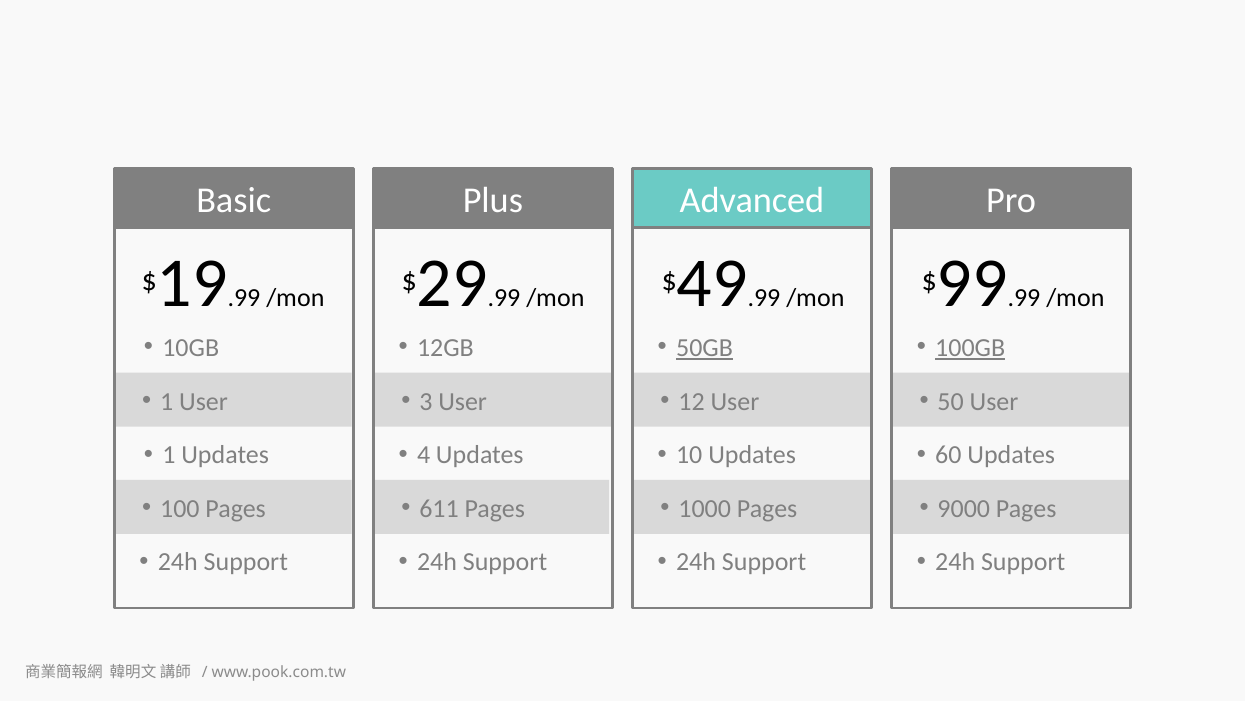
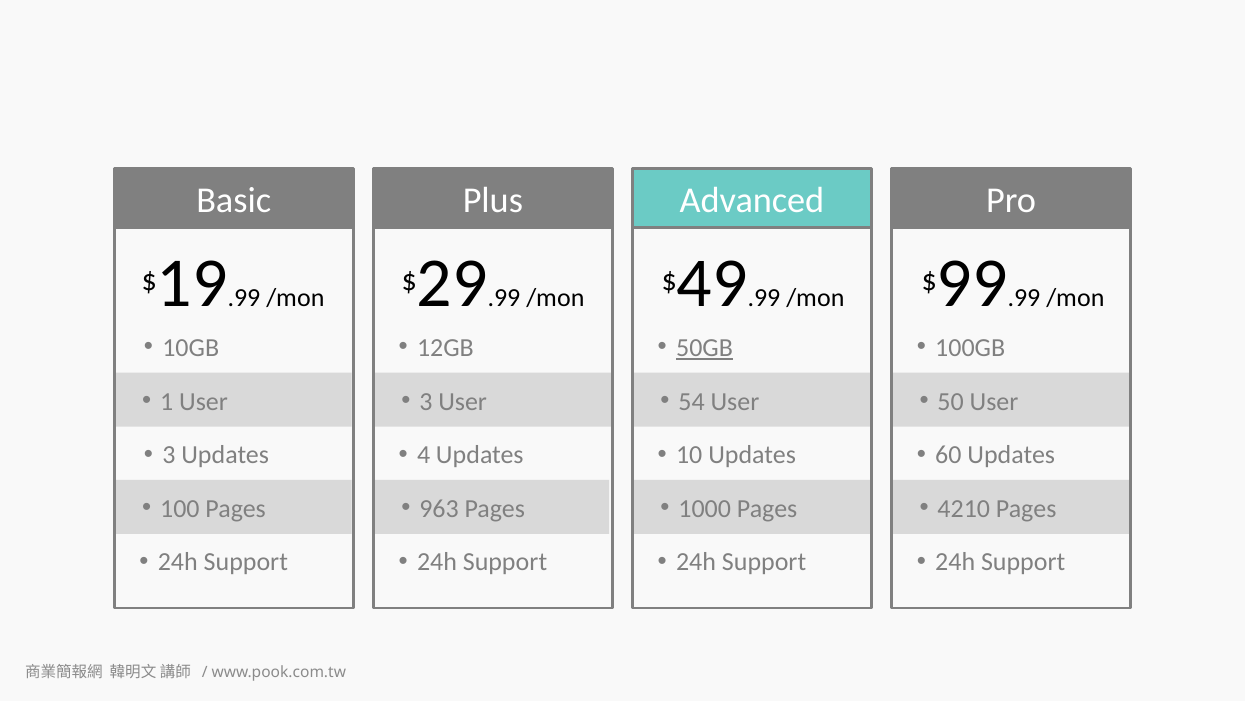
100GB underline: present -> none
12: 12 -> 54
1 at (169, 455): 1 -> 3
611: 611 -> 963
9000: 9000 -> 4210
